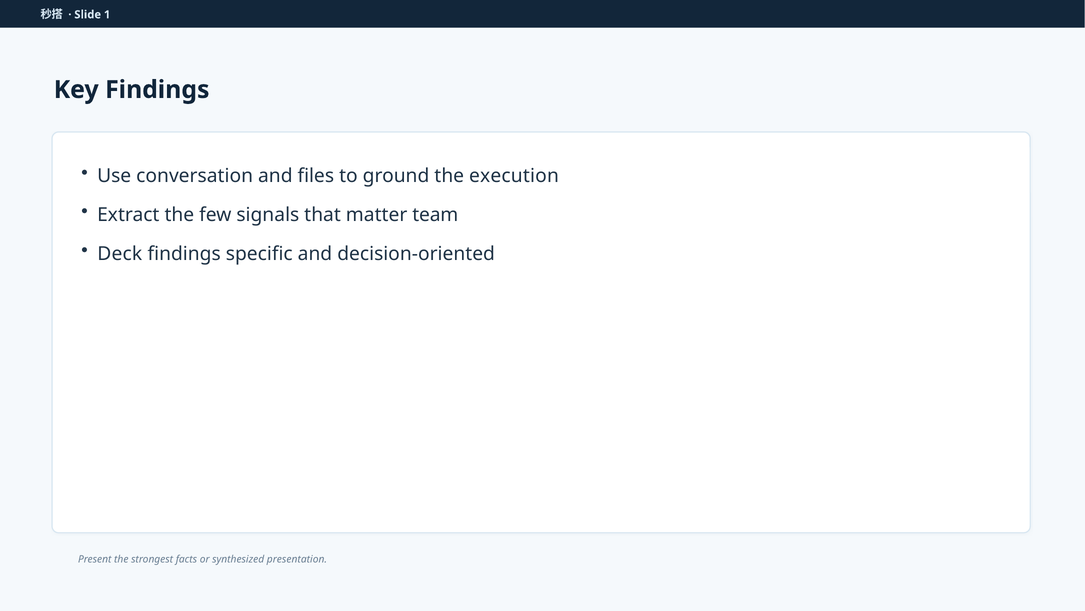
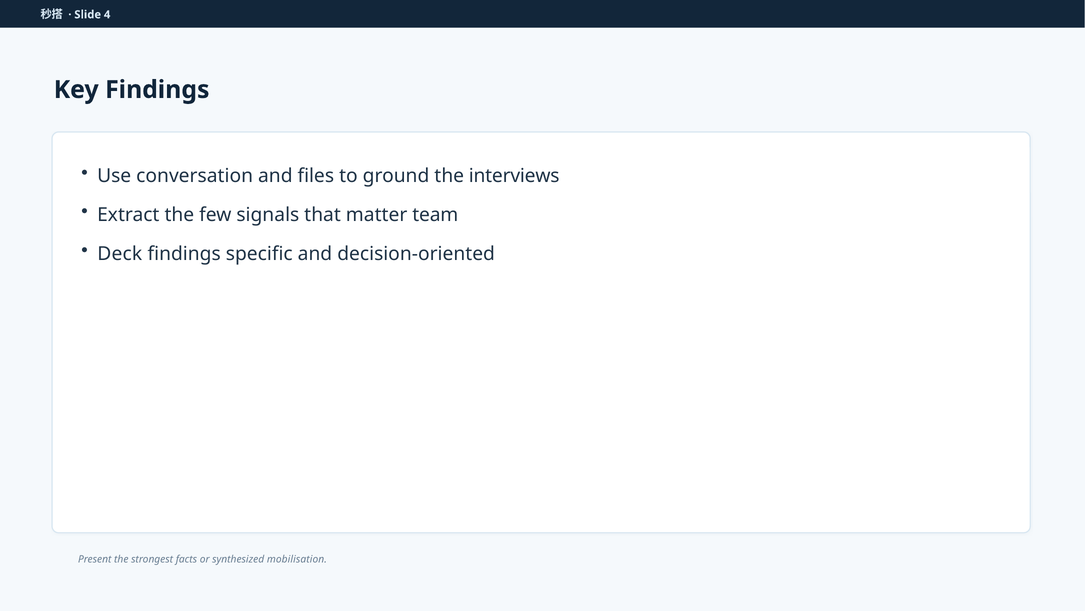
1: 1 -> 4
execution: execution -> interviews
presentation: presentation -> mobilisation
